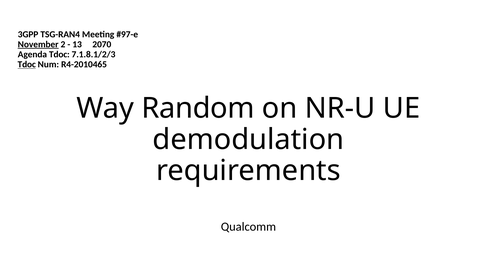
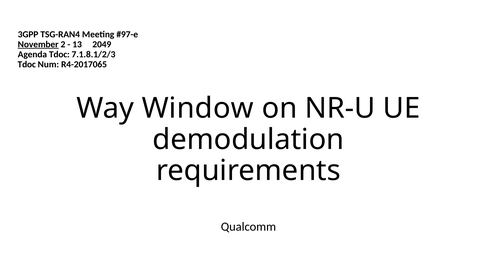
2070: 2070 -> 2049
Tdoc at (27, 65) underline: present -> none
R4-2010465: R4-2010465 -> R4-2017065
Random: Random -> Window
